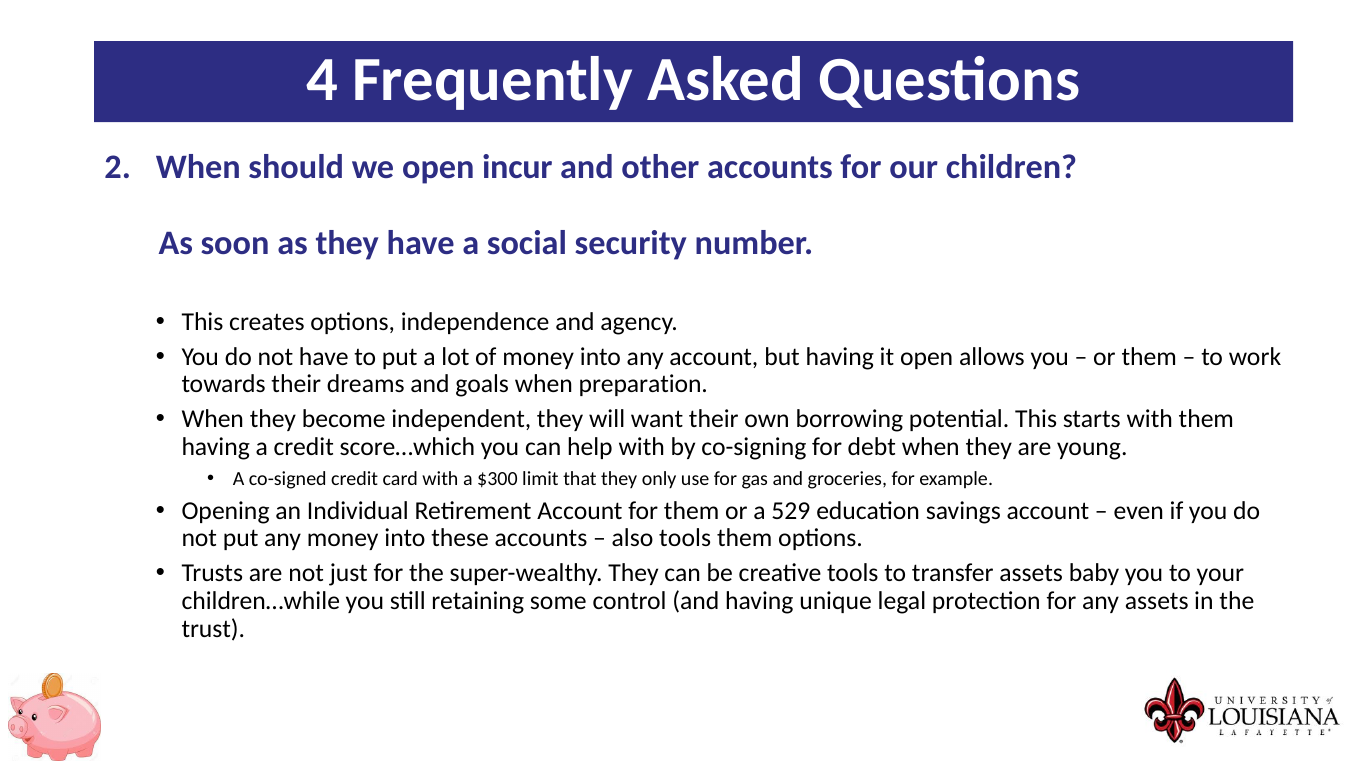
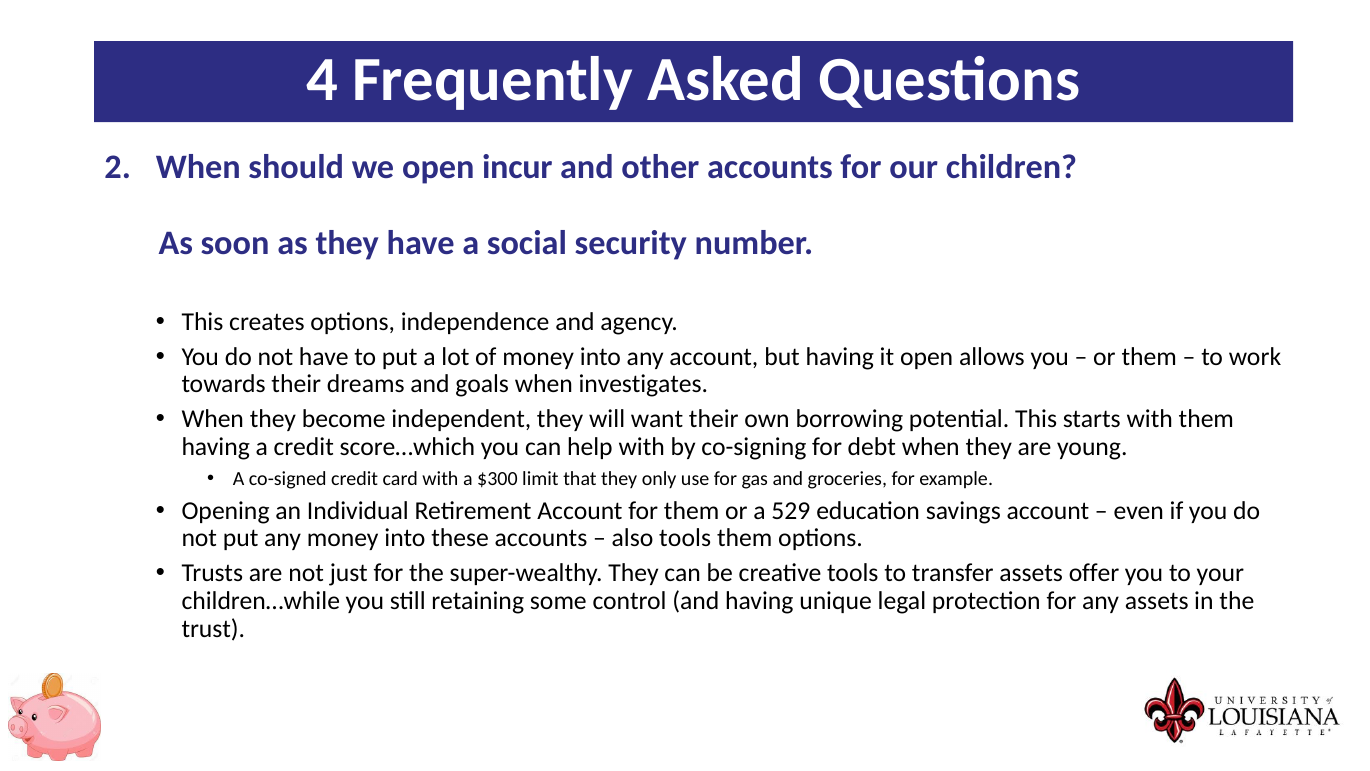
preparation: preparation -> investigates
baby: baby -> offer
